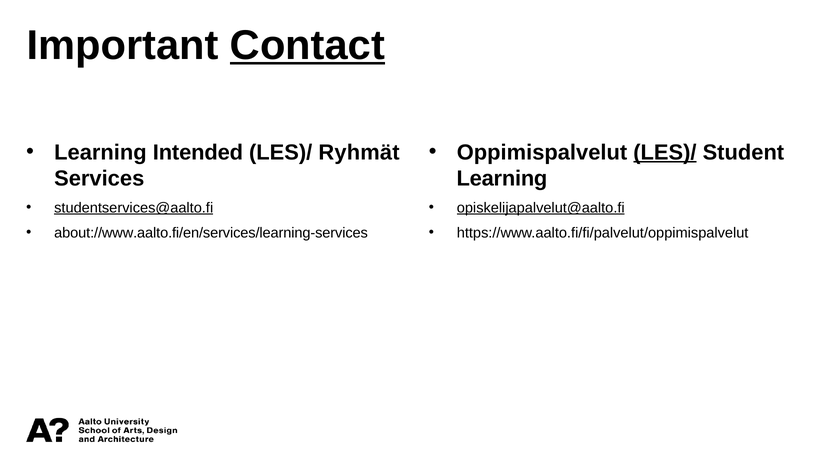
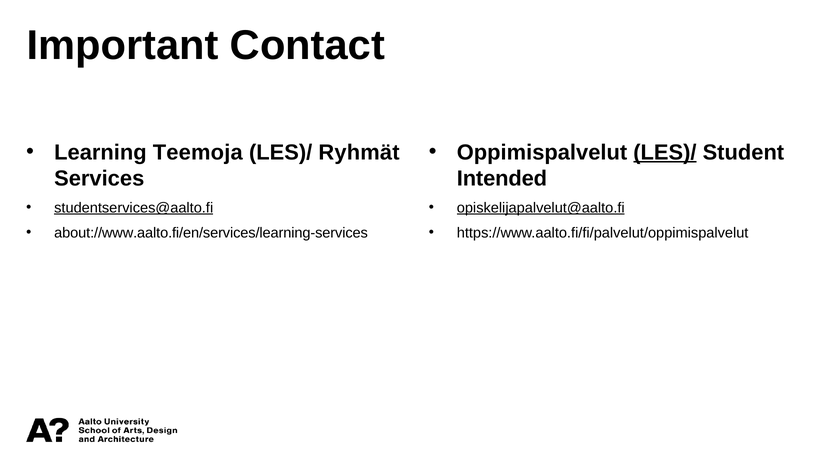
Contact underline: present -> none
Intended: Intended -> Teemoja
Learning at (502, 179): Learning -> Intended
